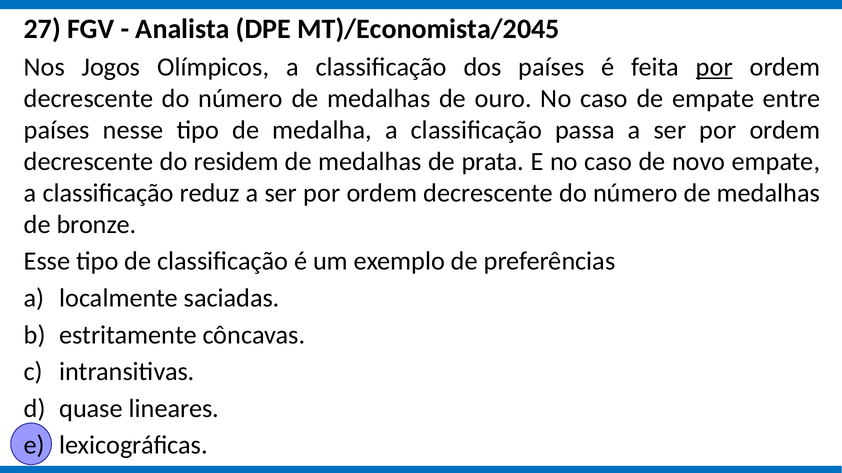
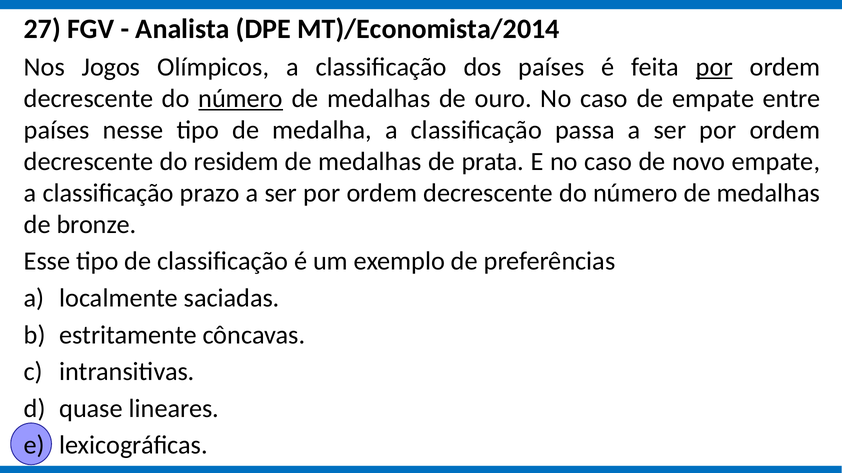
MT)/Economista/2045: MT)/Economista/2045 -> MT)/Economista/2014
número at (241, 98) underline: none -> present
reduz: reduz -> prazo
